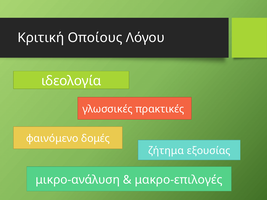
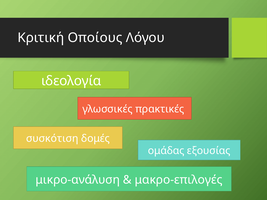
φαινόμενο: φαινόμενο -> συσκότιση
ζήτημα: ζήτημα -> ομάδας
